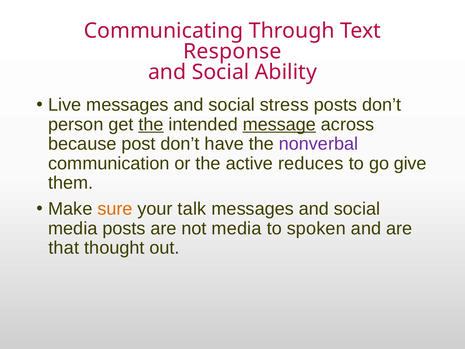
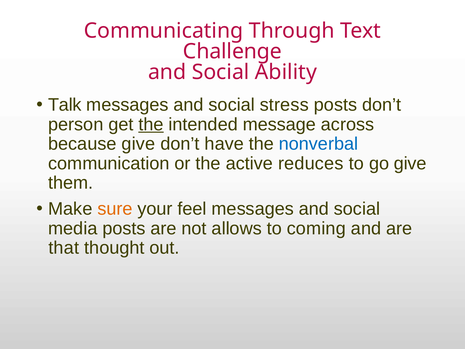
Response: Response -> Challenge
Live: Live -> Talk
message underline: present -> none
because post: post -> give
nonverbal colour: purple -> blue
talk: talk -> feel
not media: media -> allows
spoken: spoken -> coming
